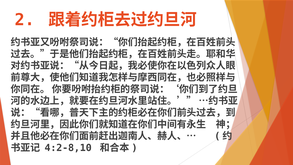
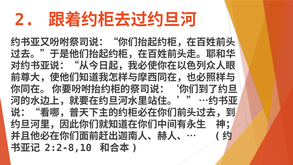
4:2-8,10: 4:2-8,10 -> 2:2-8,10
